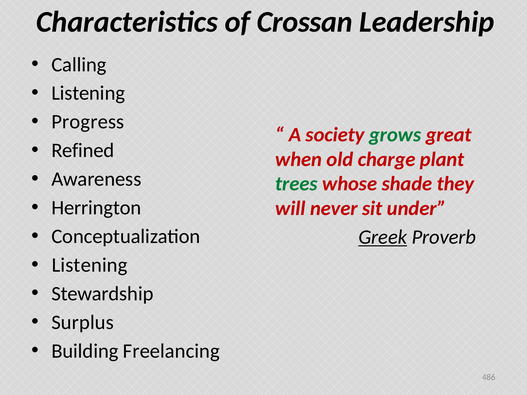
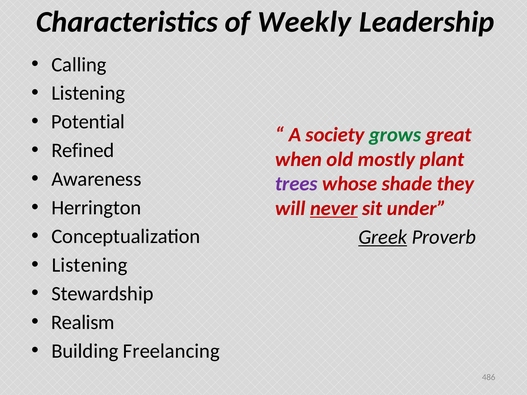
Crossan: Crossan -> Weekly
Progress: Progress -> Potential
charge: charge -> mostly
trees colour: green -> purple
never underline: none -> present
Surplus: Surplus -> Realism
